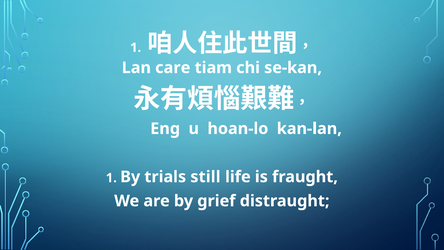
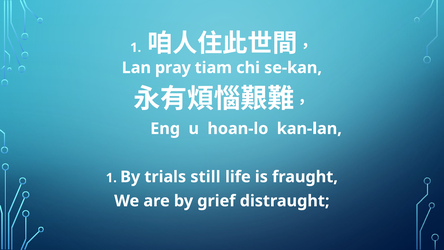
care: care -> pray
